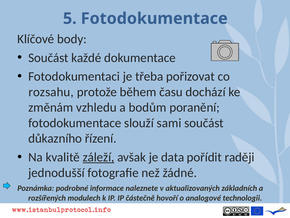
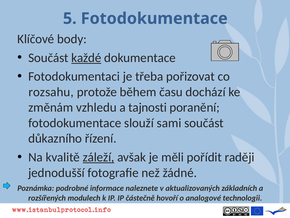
každé underline: none -> present
bodům: bodům -> tajnosti
data: data -> měli
